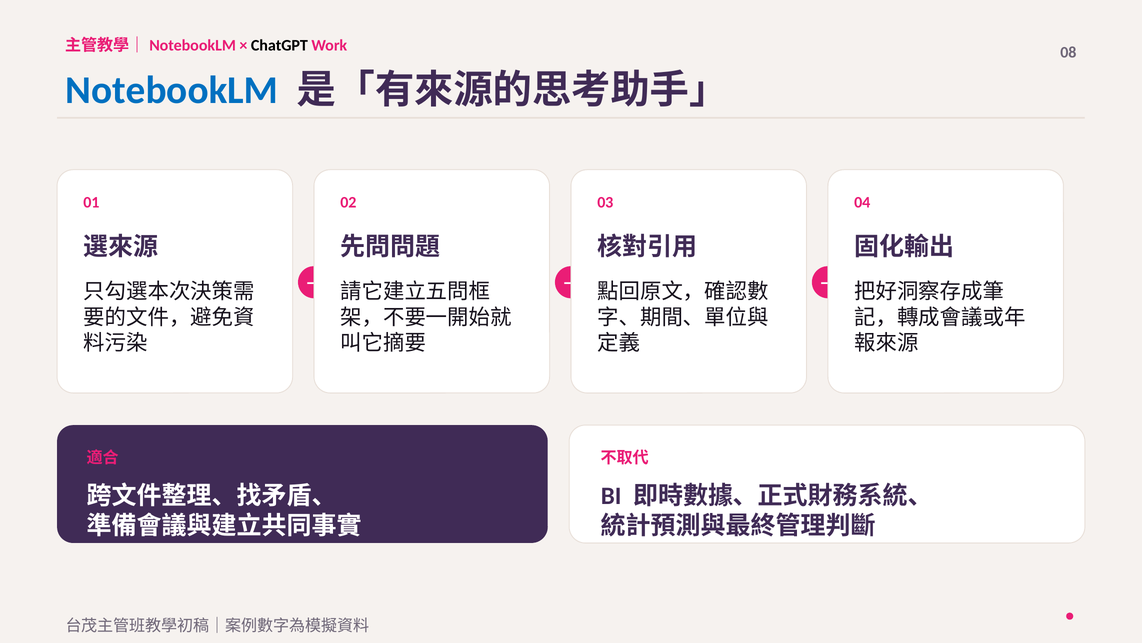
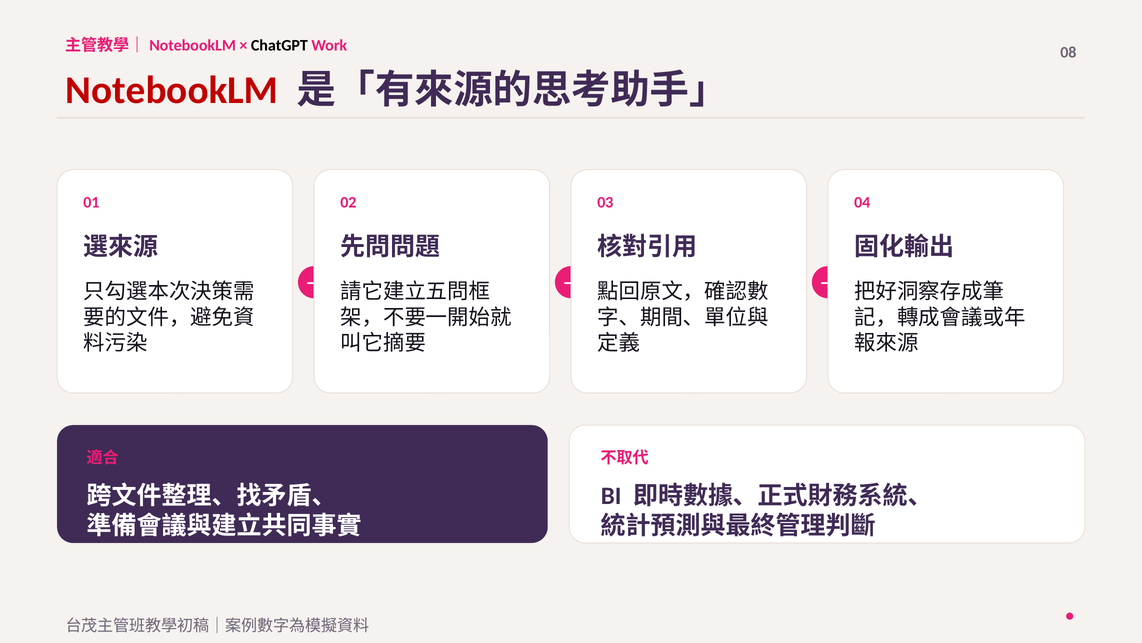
NotebookLM colour: blue -> red
